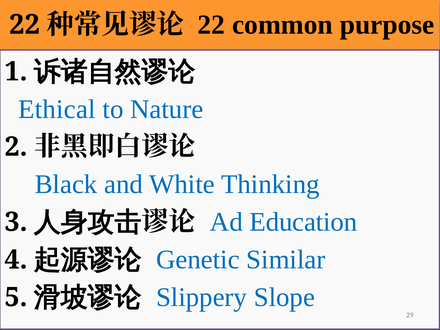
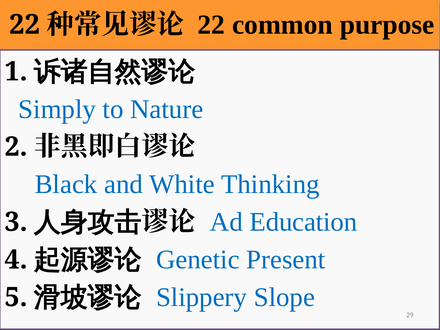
Ethical: Ethical -> Simply
Similar: Similar -> Present
